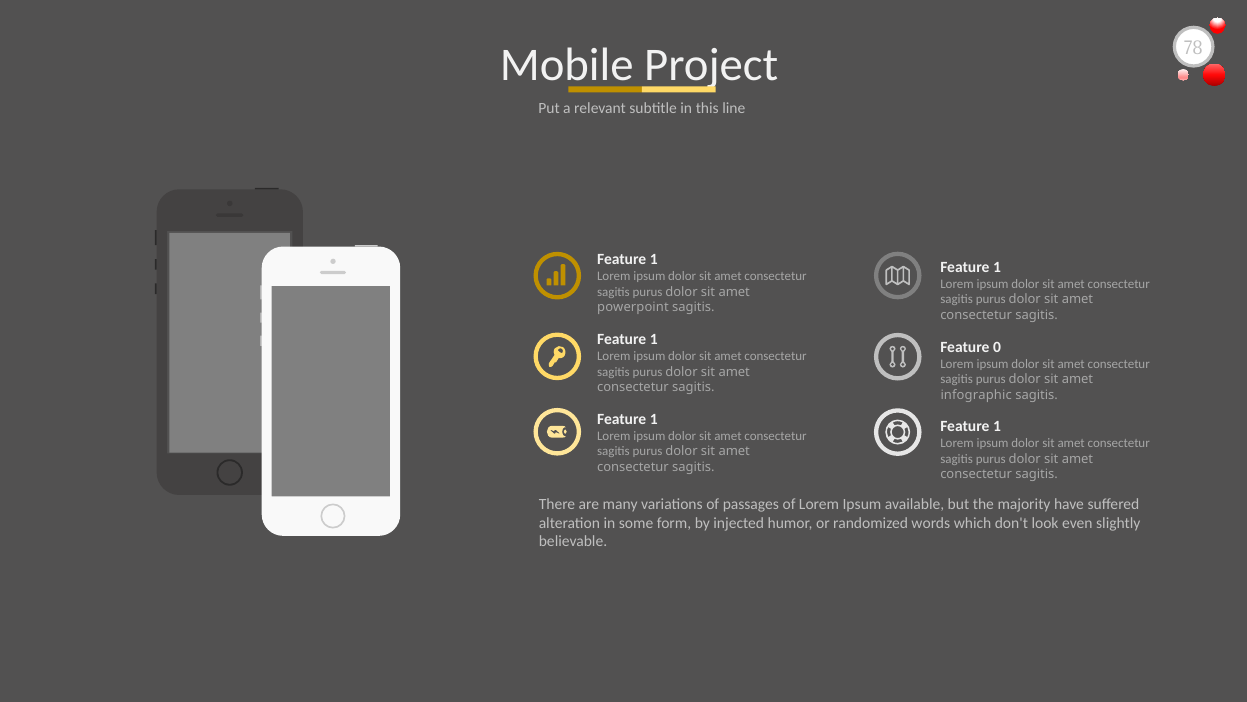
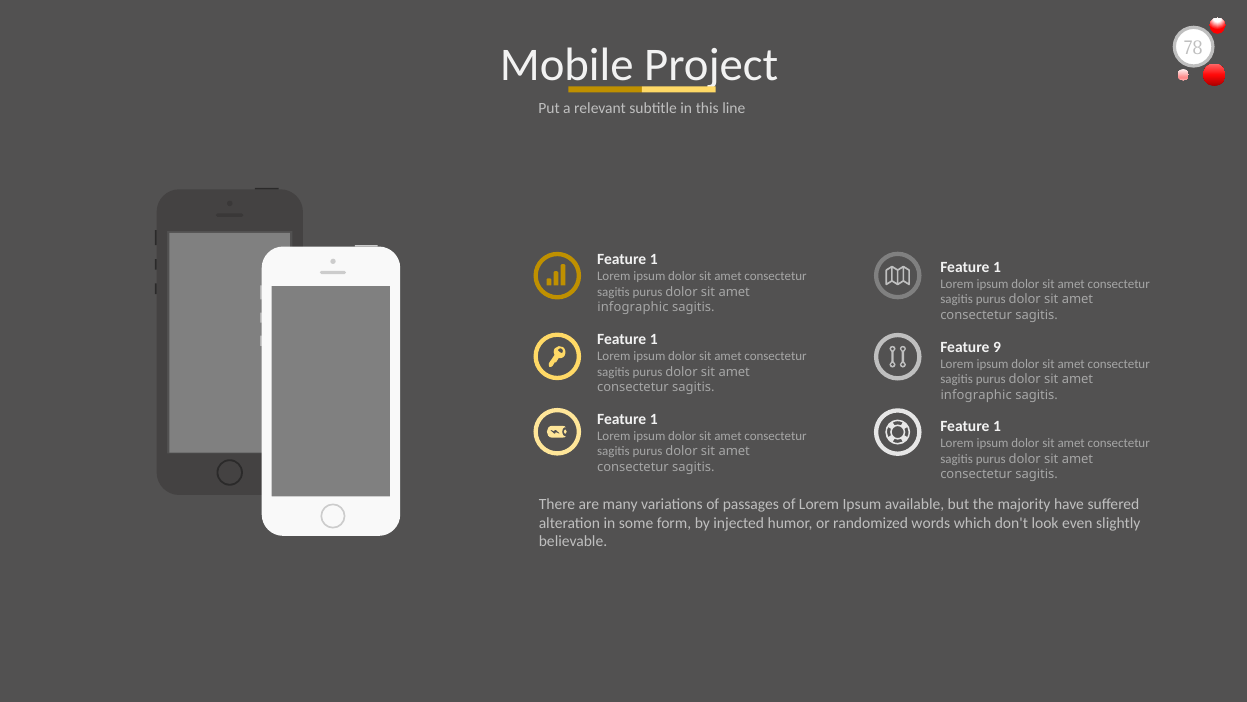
powerpoint at (633, 307): powerpoint -> infographic
0: 0 -> 9
